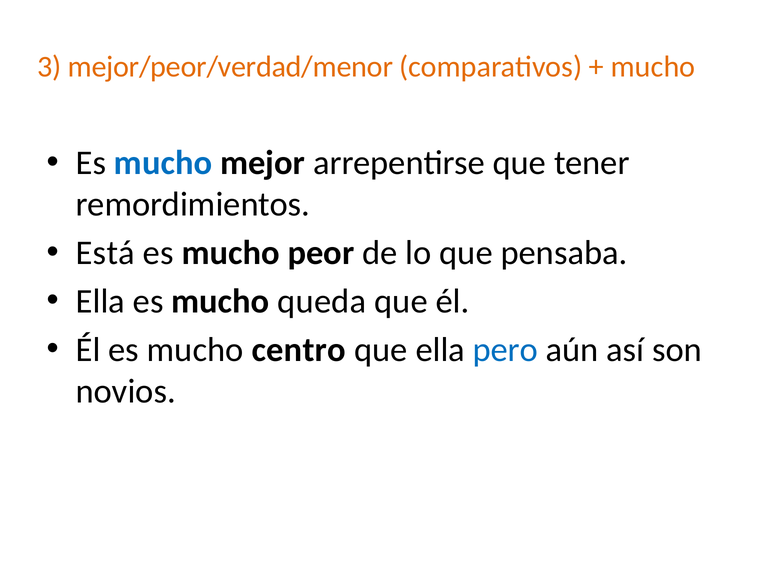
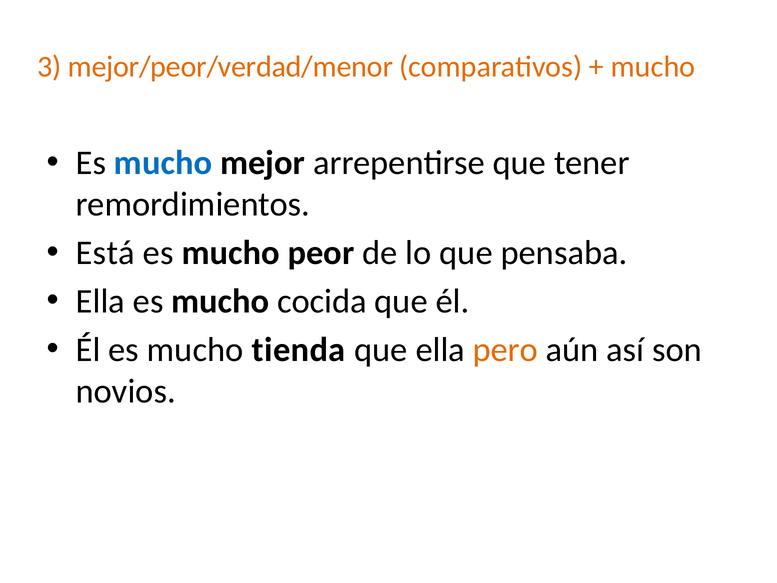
queda: queda -> cocida
centro: centro -> tienda
pero colour: blue -> orange
